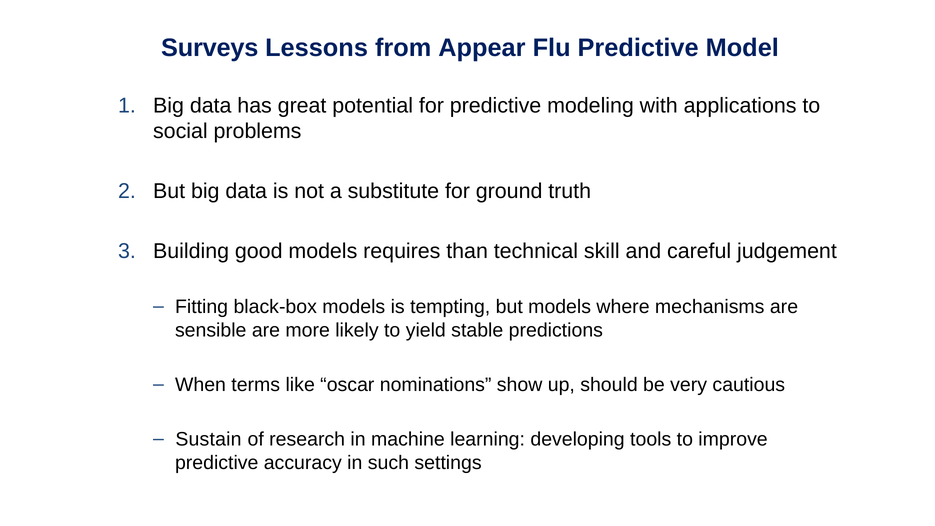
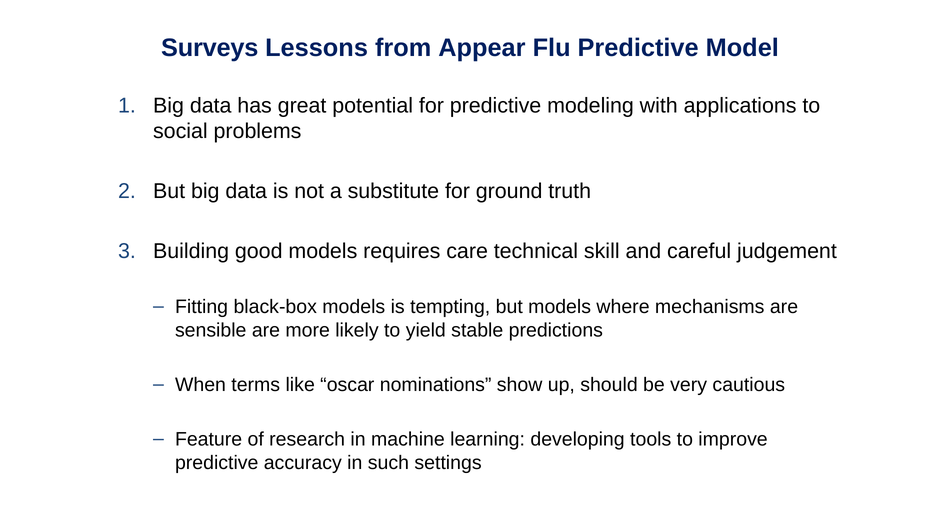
than: than -> care
Sustain: Sustain -> Feature
